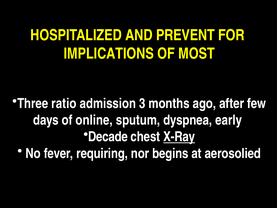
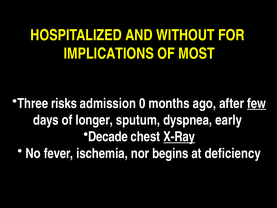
PREVENT: PREVENT -> WITHOUT
ratio: ratio -> risks
3: 3 -> 0
few underline: none -> present
online: online -> longer
requiring: requiring -> ischemia
aerosolied: aerosolied -> deficiency
